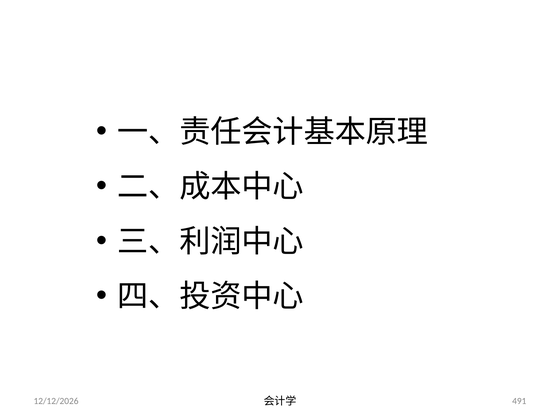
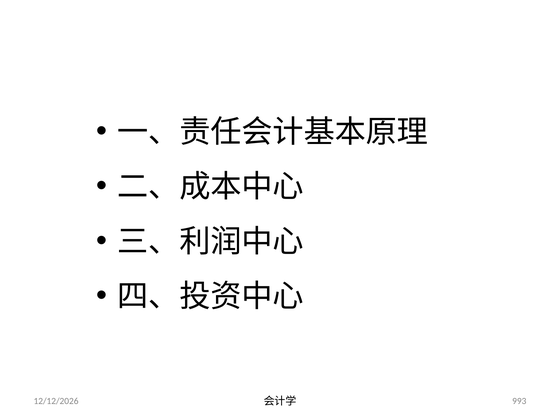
491: 491 -> 993
